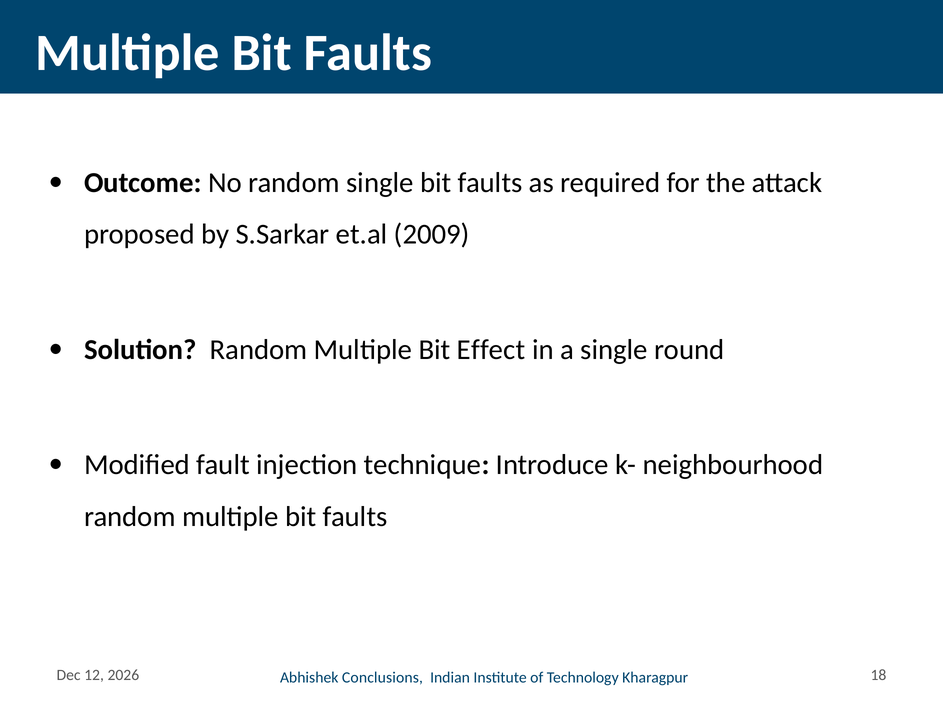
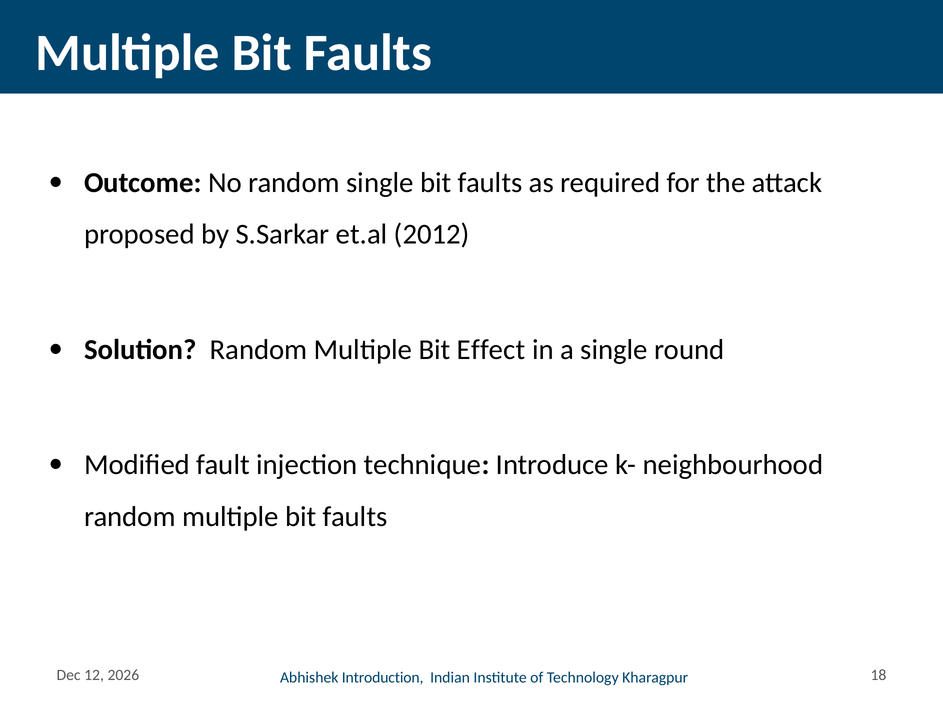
2009: 2009 -> 2012
Conclusions: Conclusions -> Introduction
